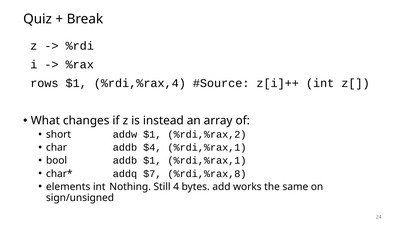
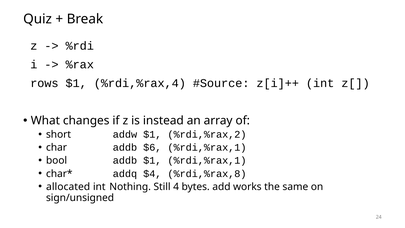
$4: $4 -> $6
$7: $7 -> $4
elements: elements -> allocated
